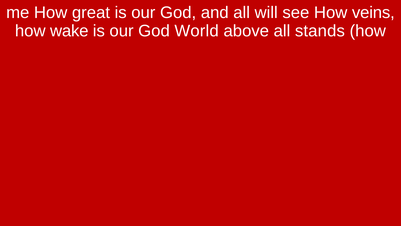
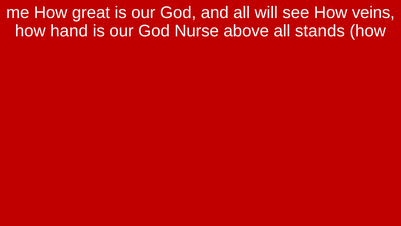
wake: wake -> hand
World: World -> Nurse
